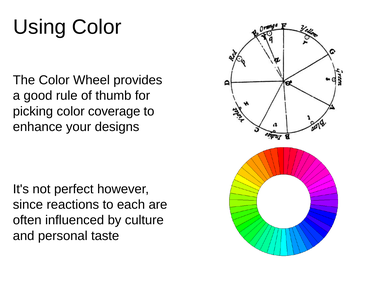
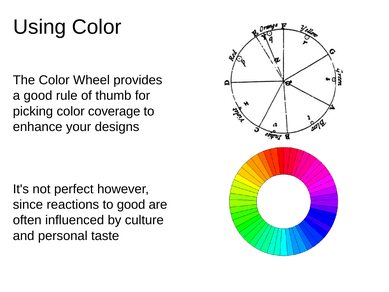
to each: each -> good
